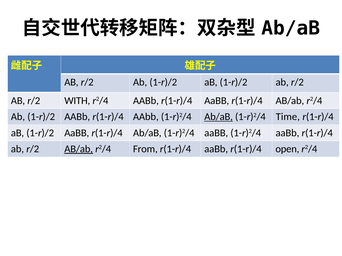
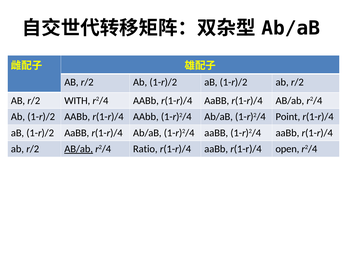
Ab/aB at (219, 117) underline: present -> none
Time: Time -> Point
From: From -> Ratio
